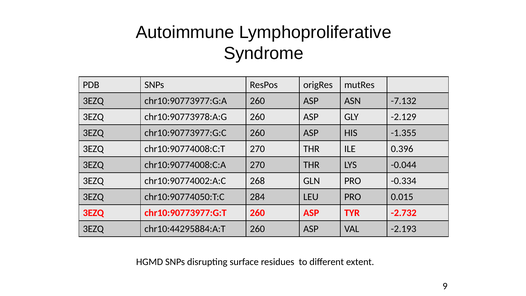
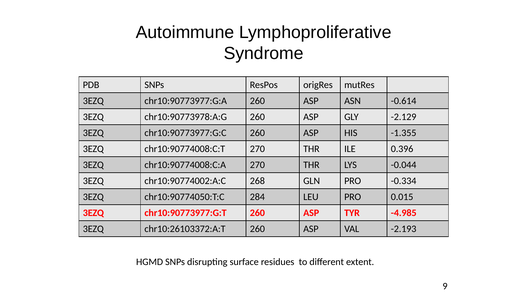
-7.132: -7.132 -> -0.614
-2.732: -2.732 -> -4.985
chr10:44295884:A:T: chr10:44295884:A:T -> chr10:26103372:A:T
